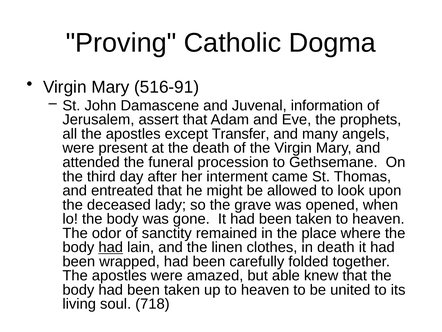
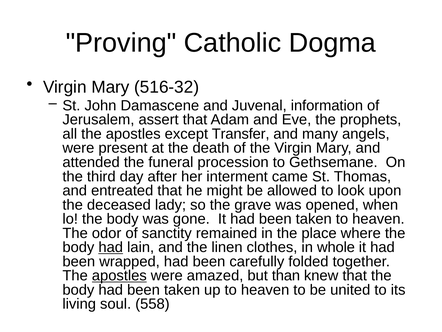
516-91: 516-91 -> 516-32
in death: death -> whole
apostles at (119, 275) underline: none -> present
able: able -> than
718: 718 -> 558
